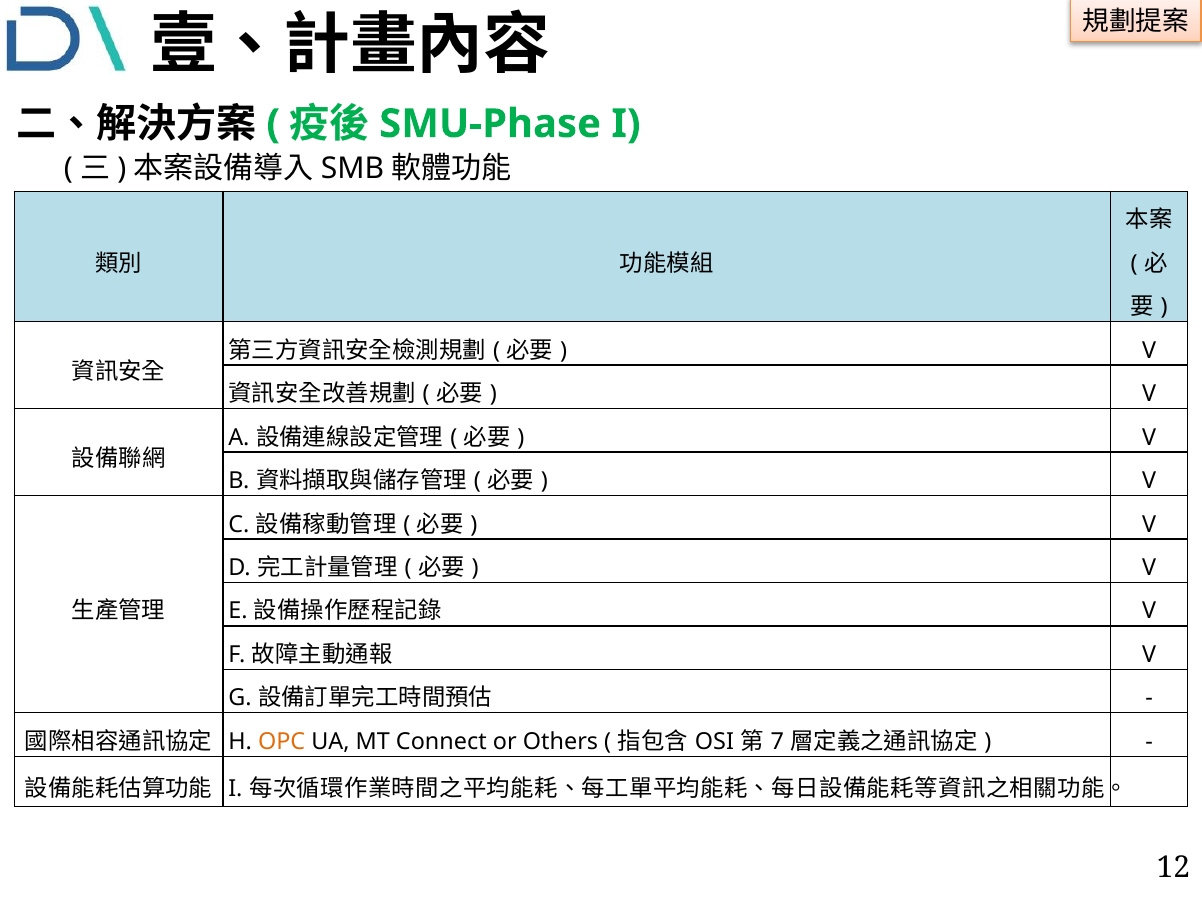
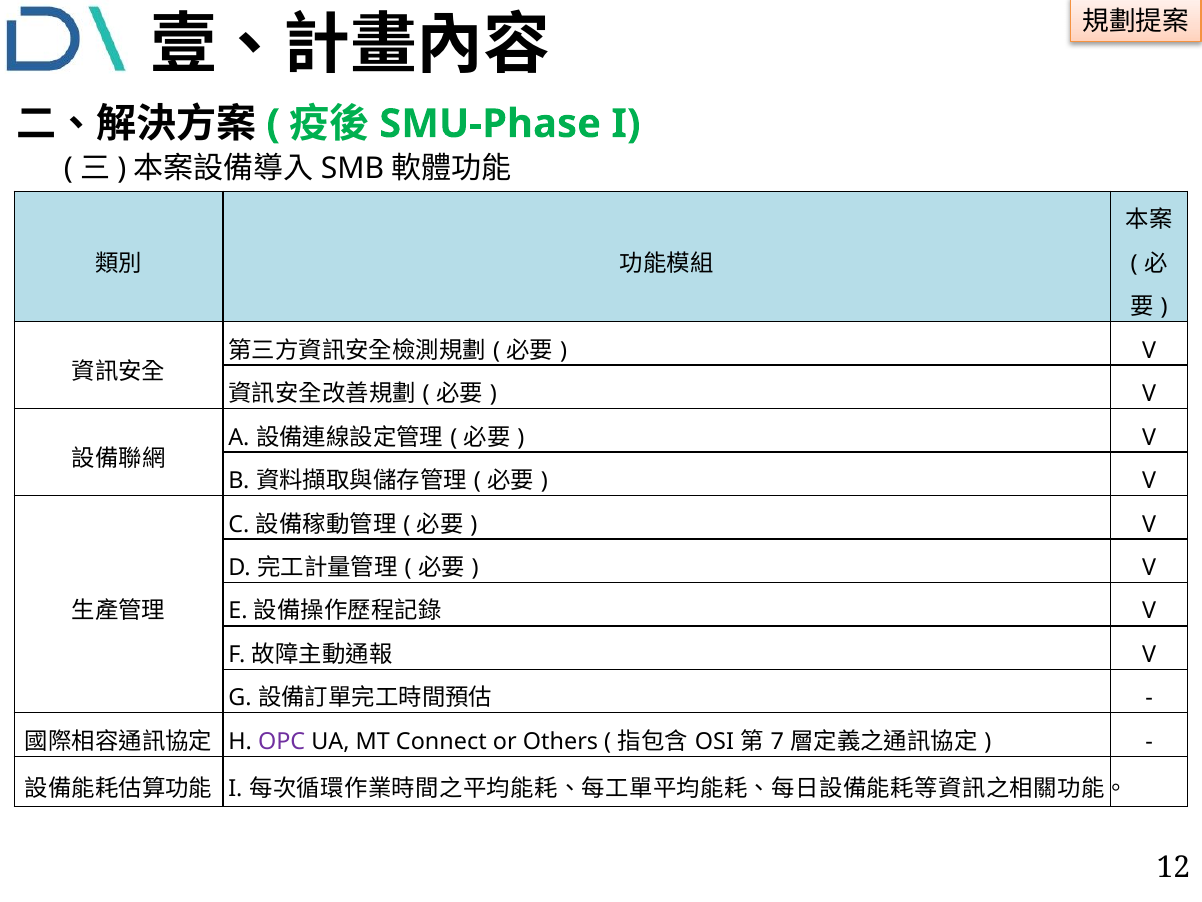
OPC colour: orange -> purple
